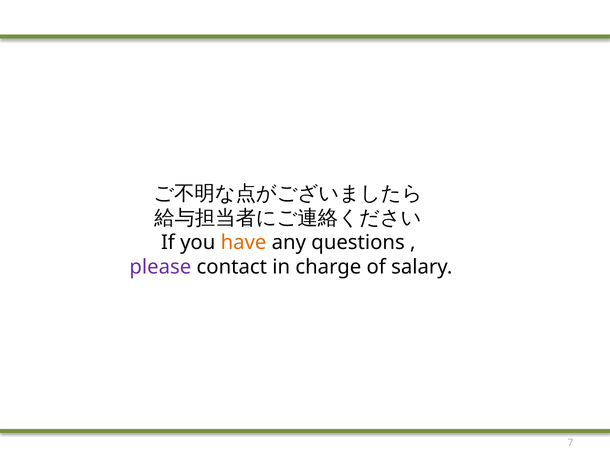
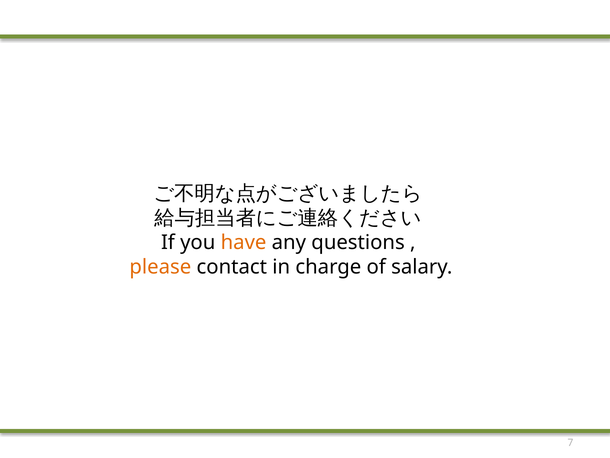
please colour: purple -> orange
